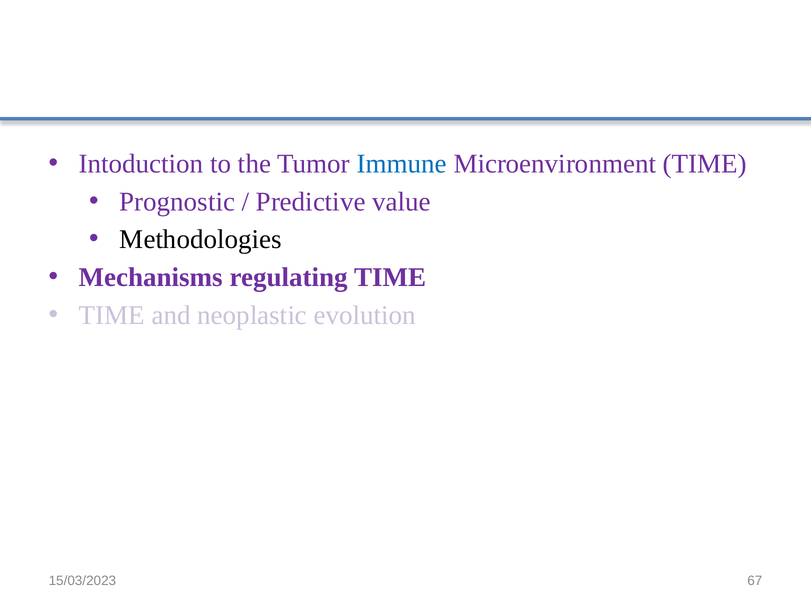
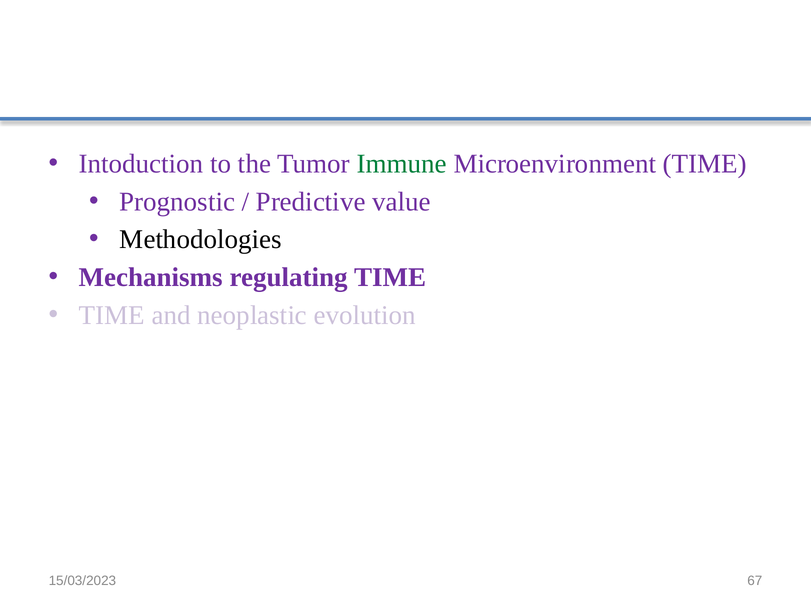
Immune colour: blue -> green
